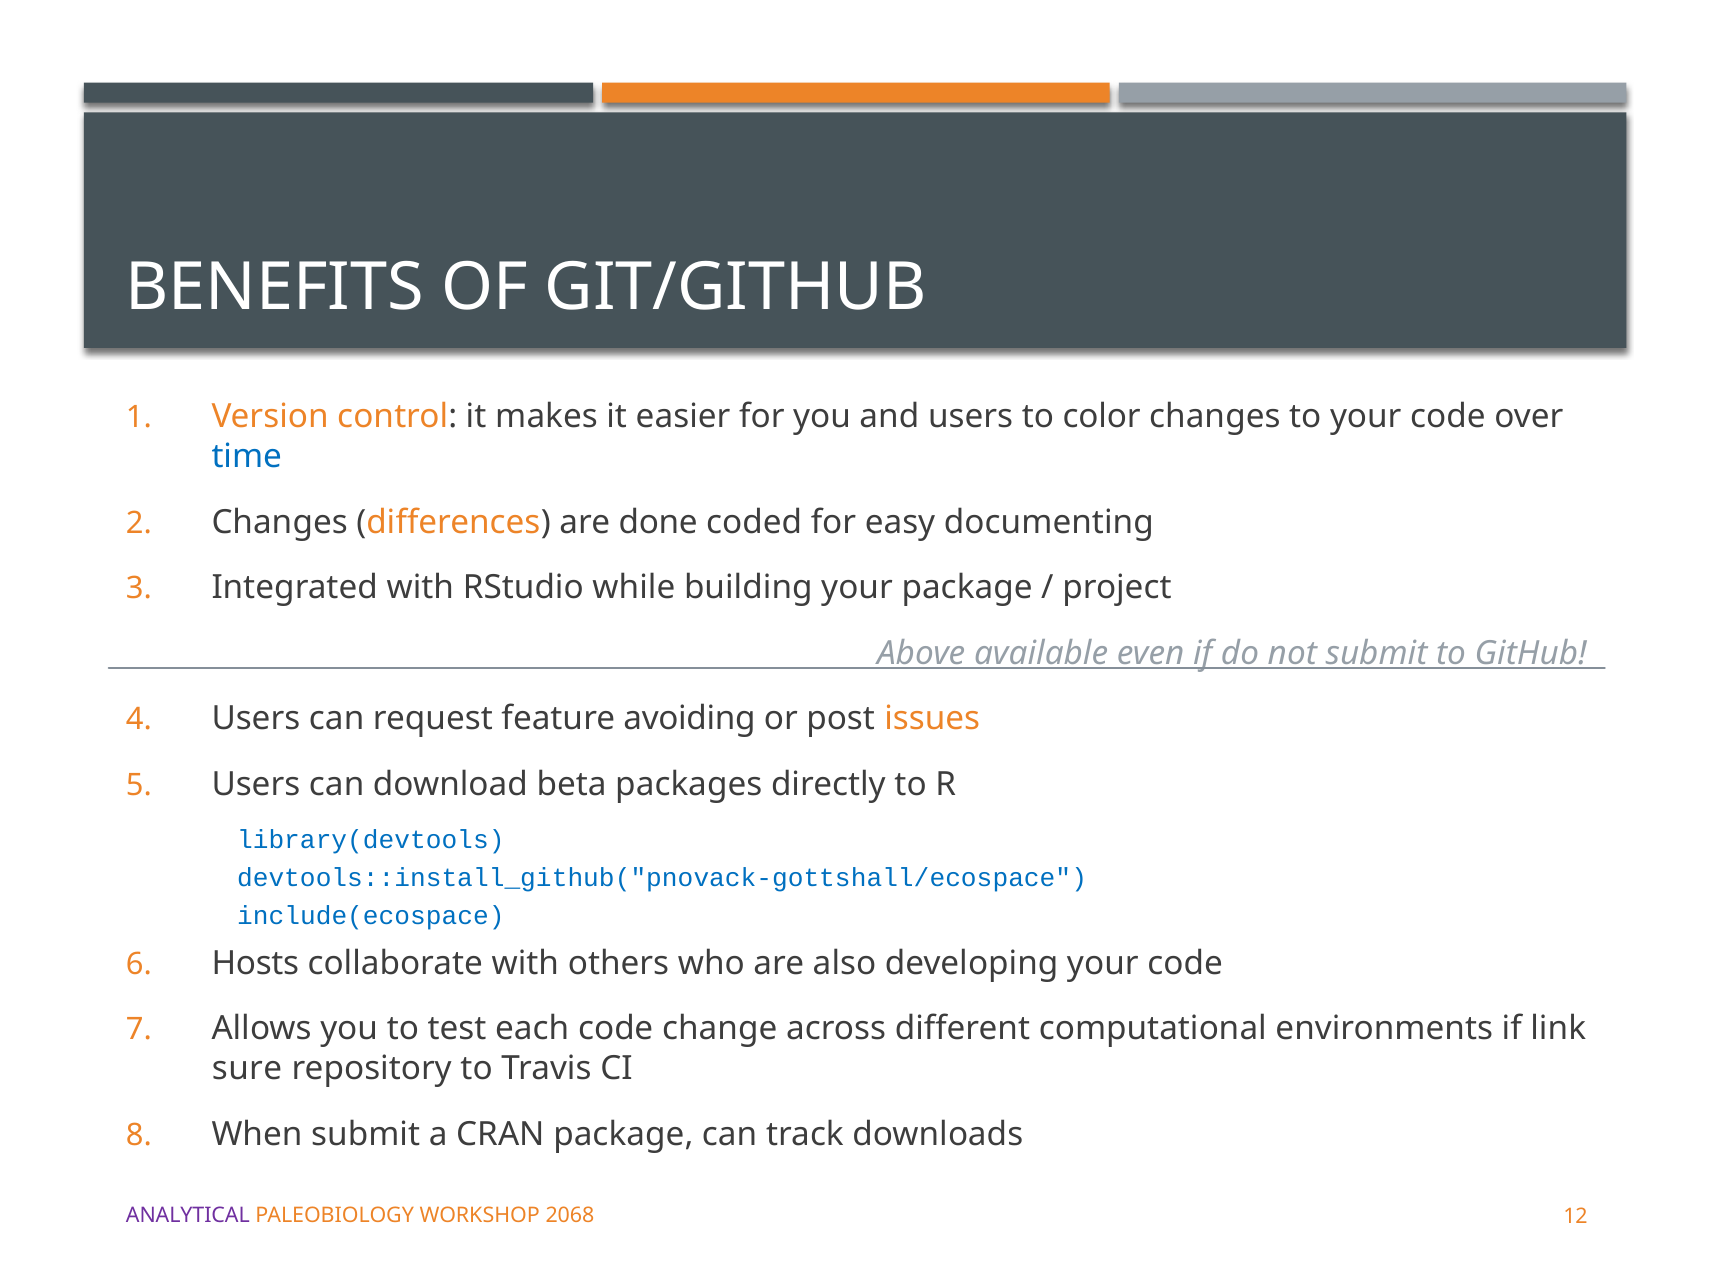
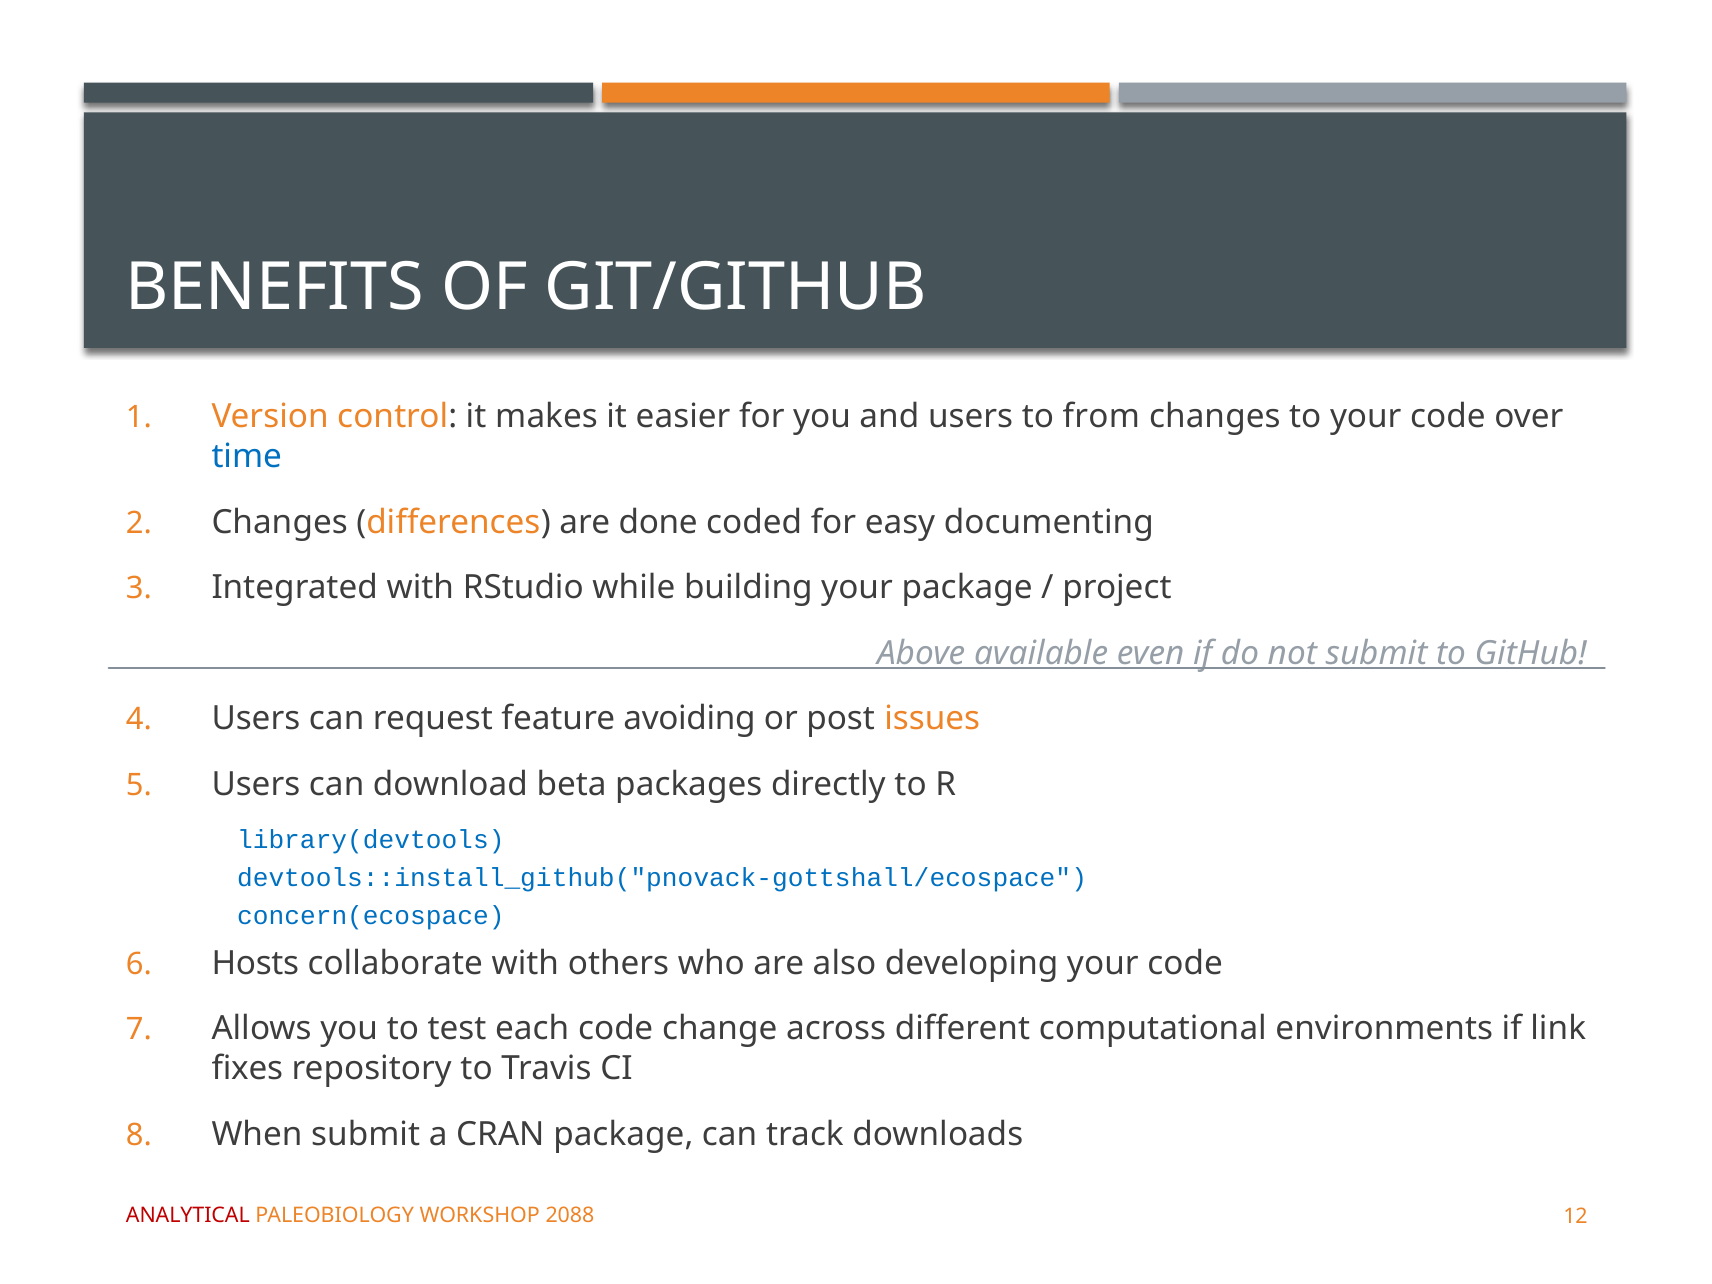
color: color -> from
include(ecospace: include(ecospace -> concern(ecospace
sure: sure -> fixes
ANALYTICAL colour: purple -> red
2068: 2068 -> 2088
